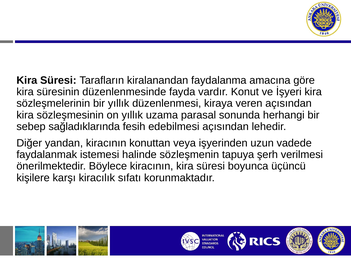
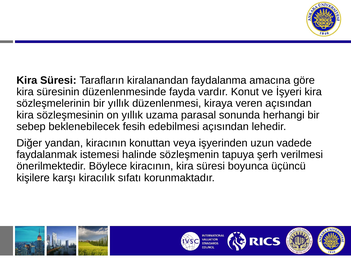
sağladıklarında: sağladıklarında -> beklenebilecek
